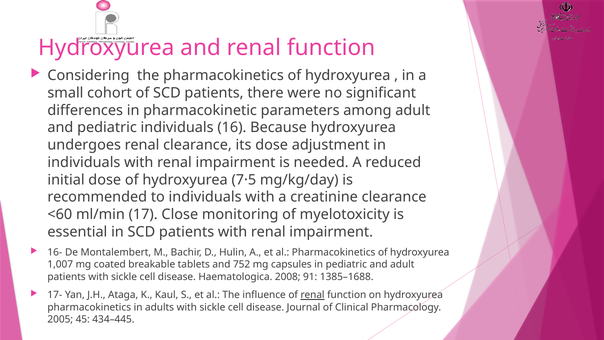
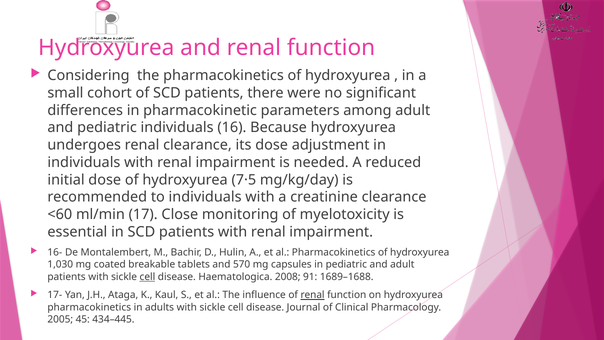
1,007: 1,007 -> 1,030
752: 752 -> 570
cell at (147, 277) underline: none -> present
1385–1688: 1385–1688 -> 1689–1688
